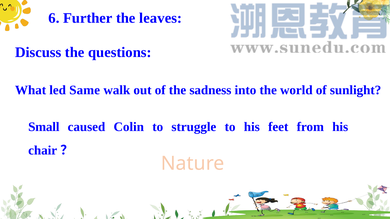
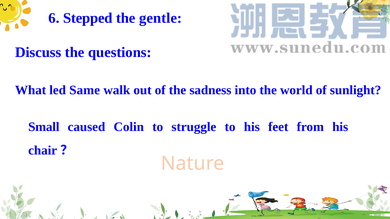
Further: Further -> Stepped
leaves: leaves -> gentle
